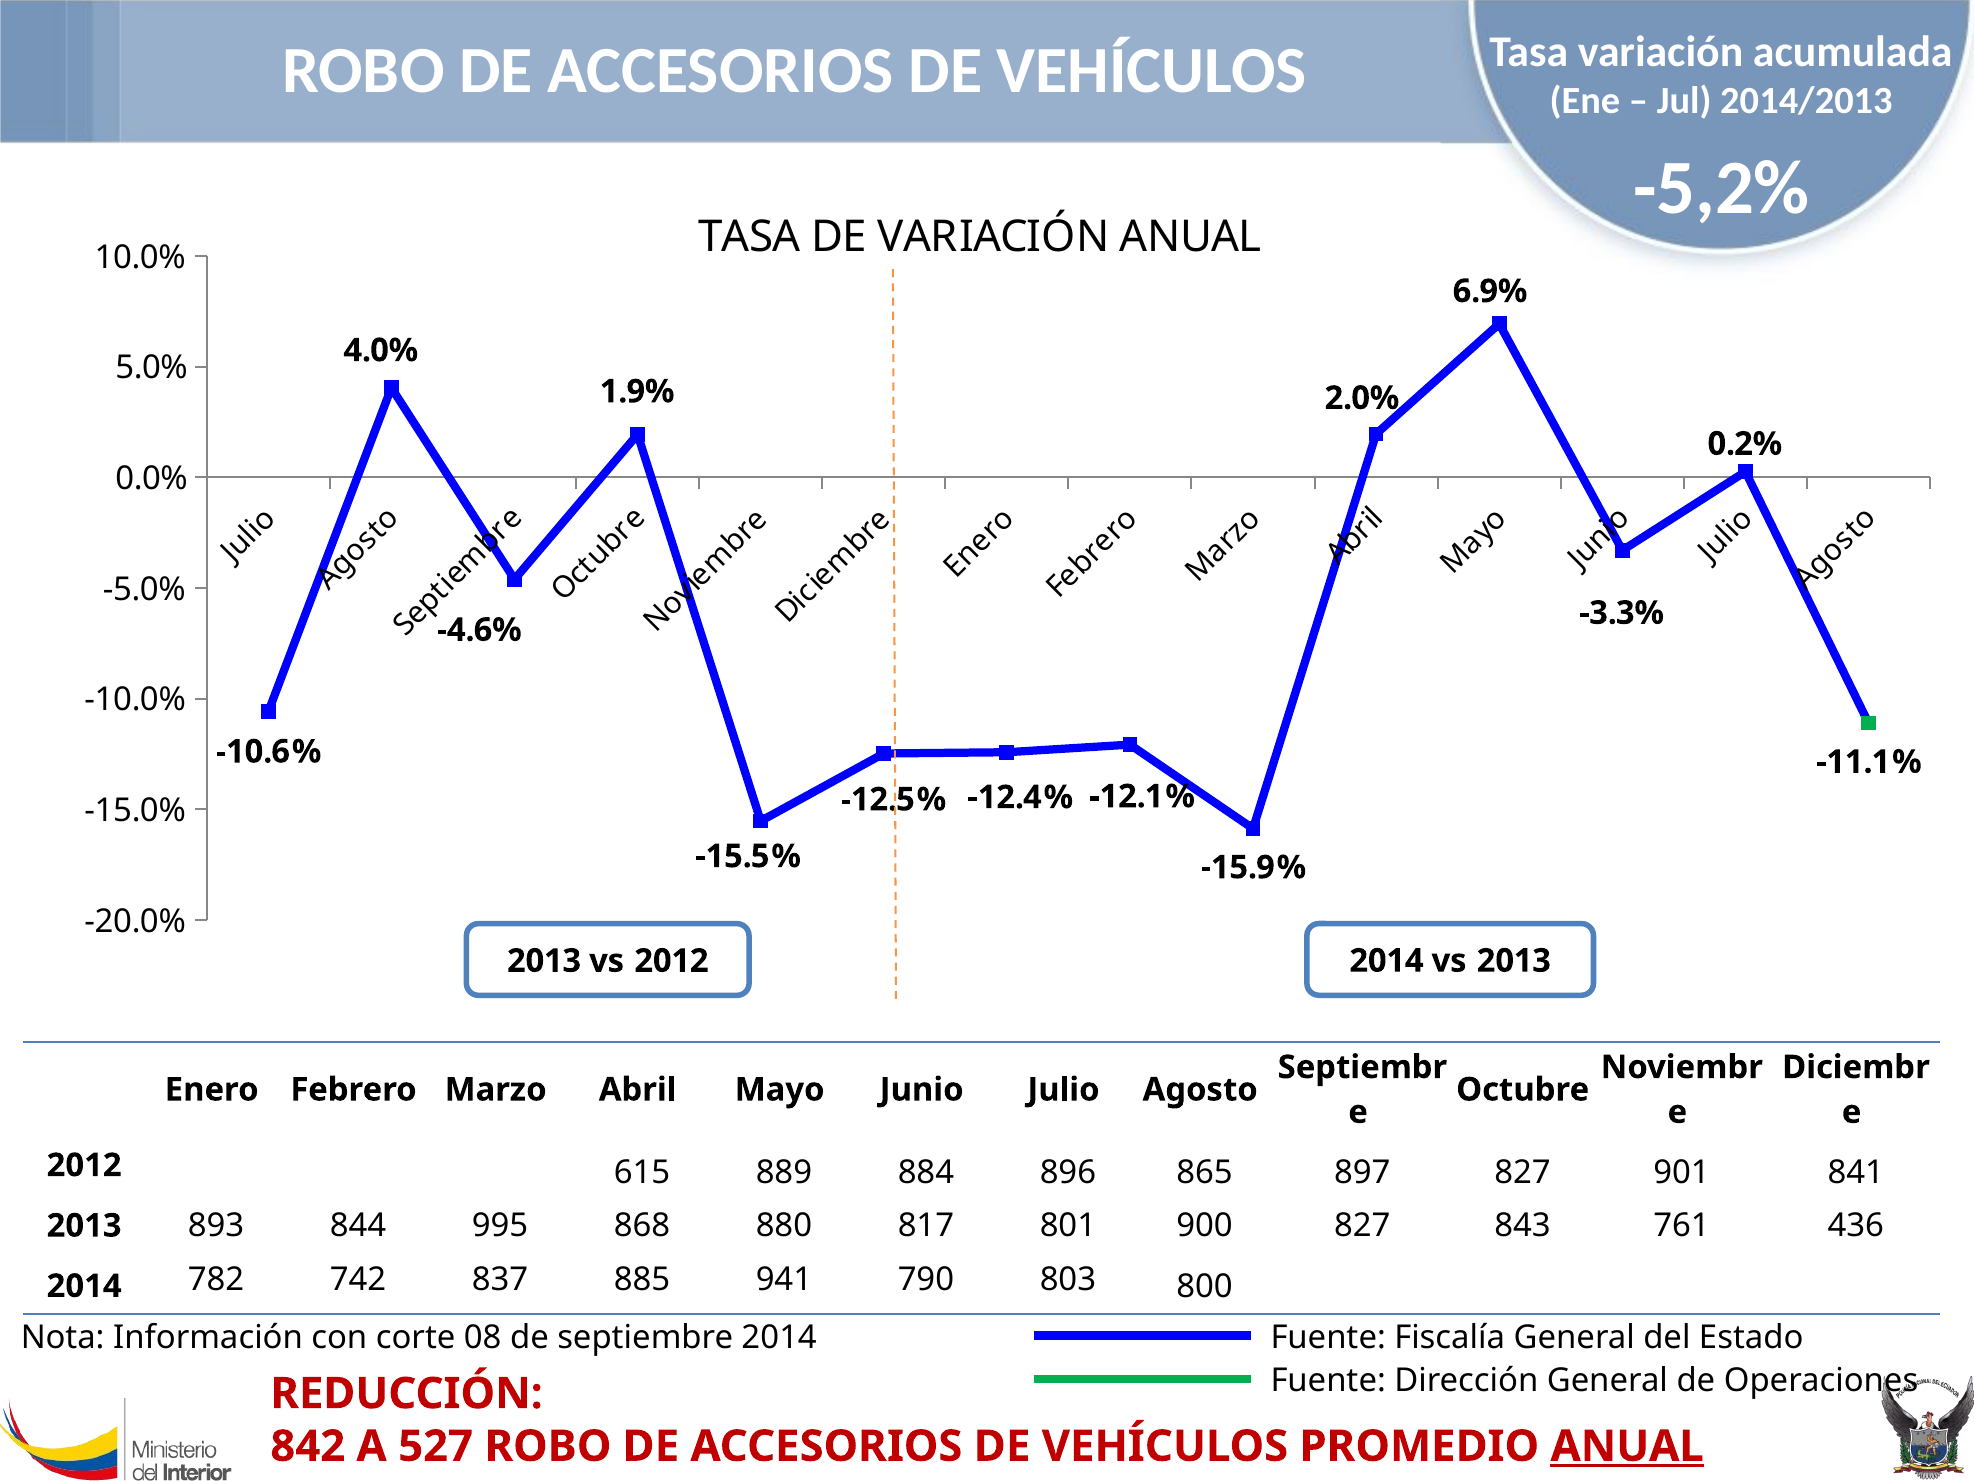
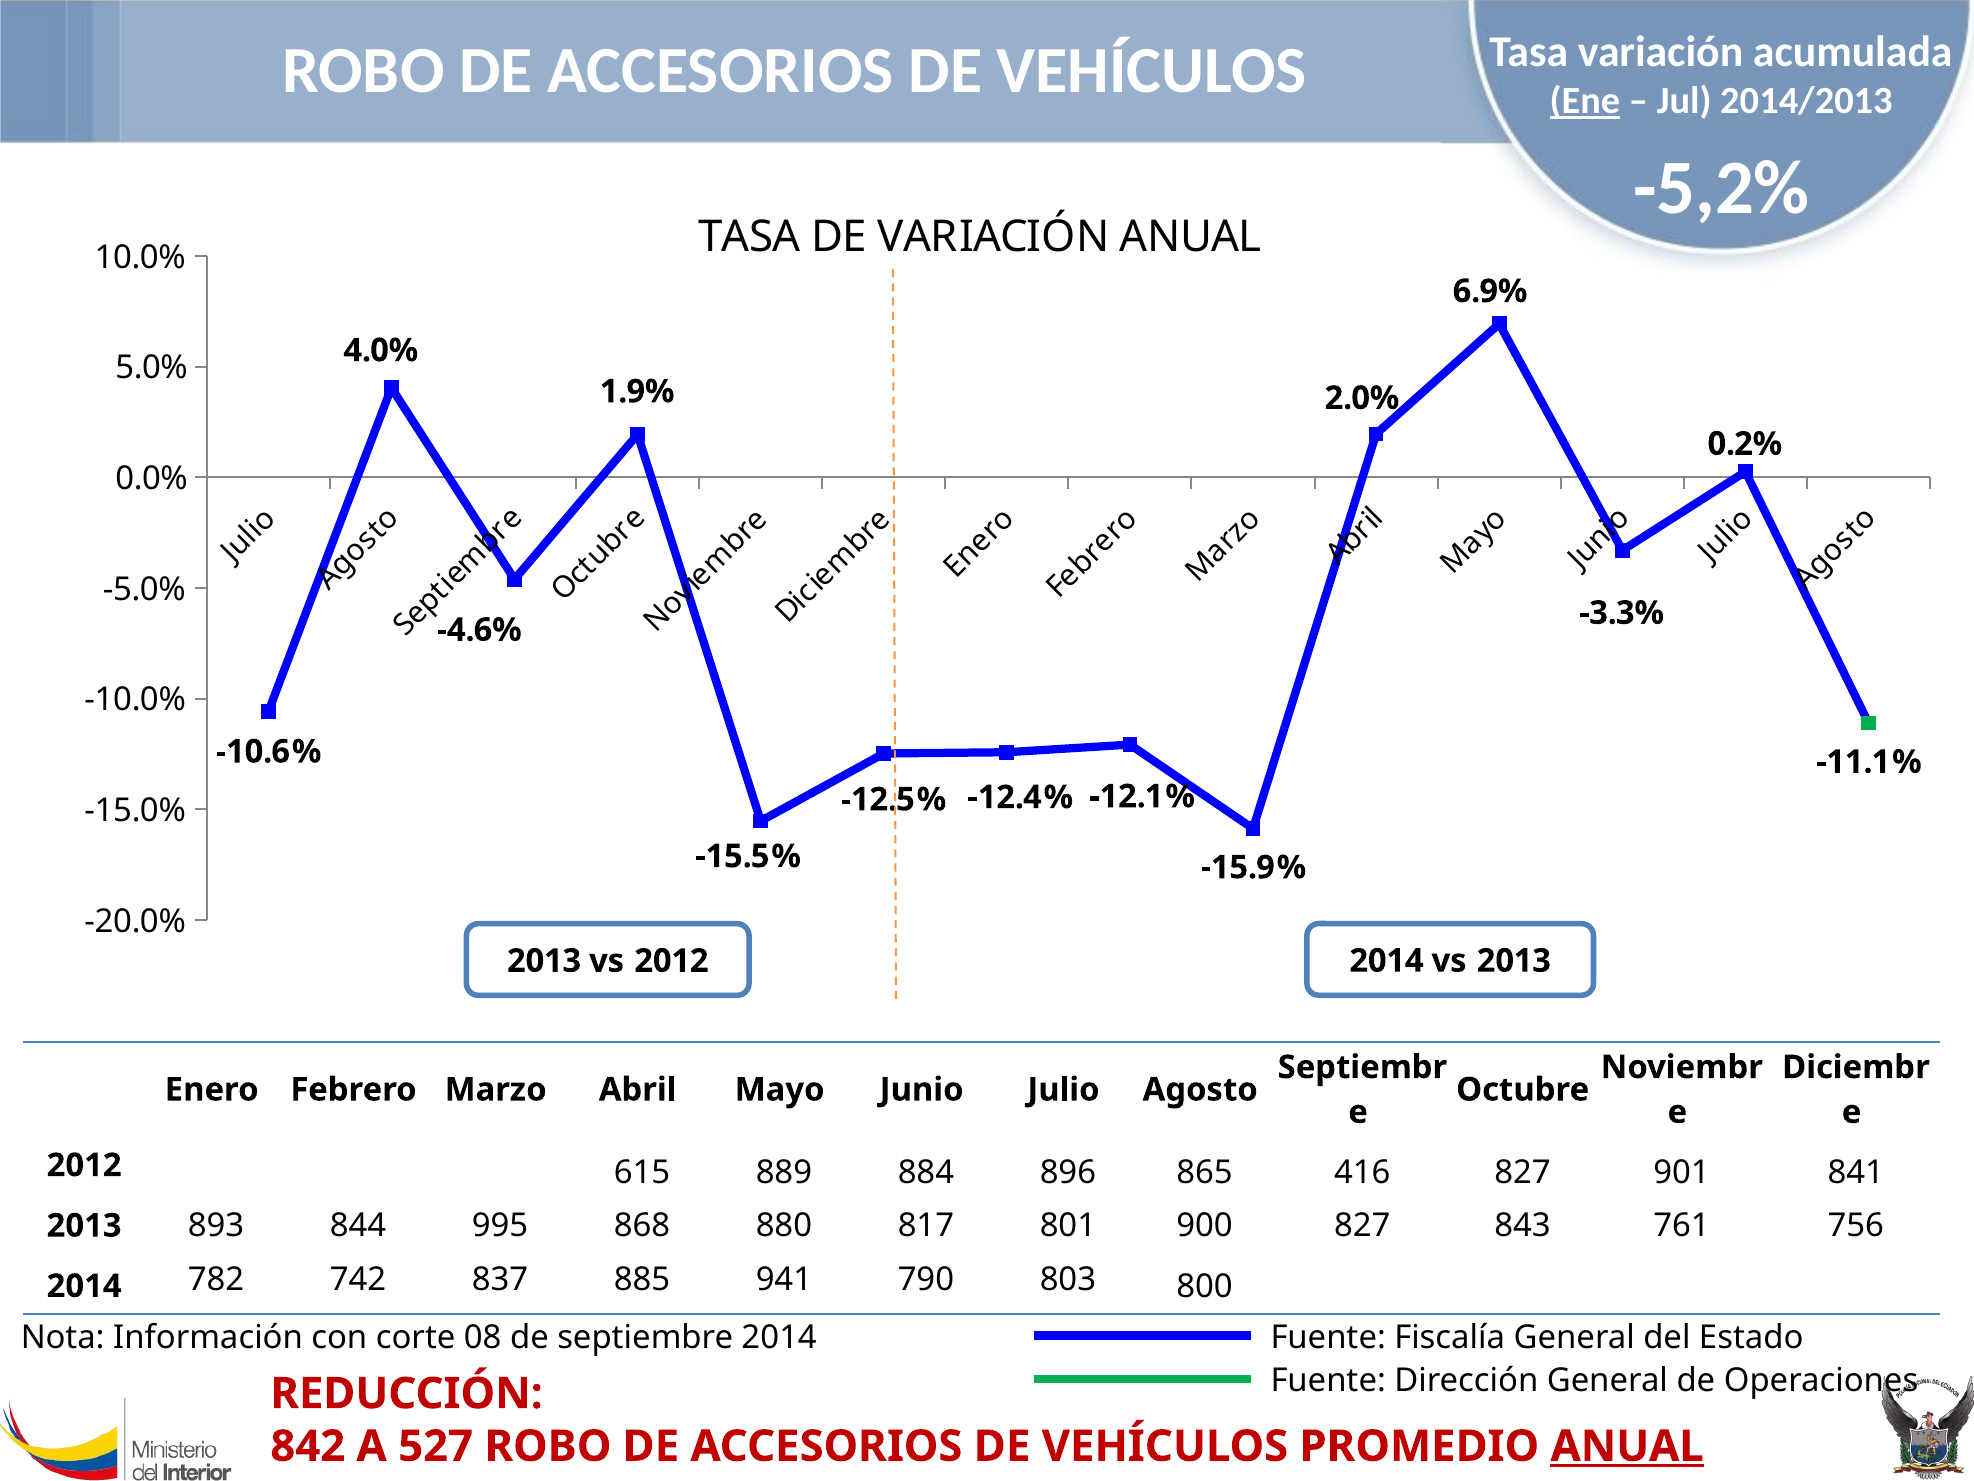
Ene underline: none -> present
897: 897 -> 416
436: 436 -> 756
